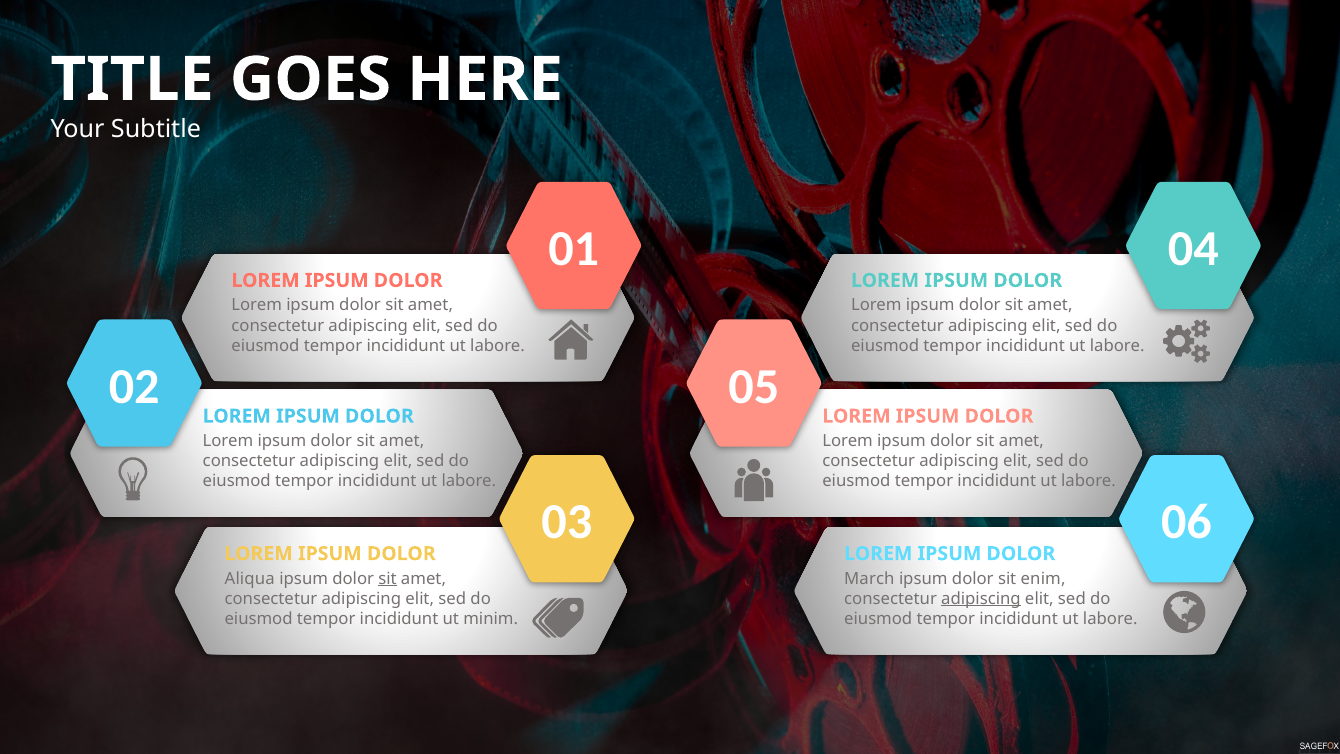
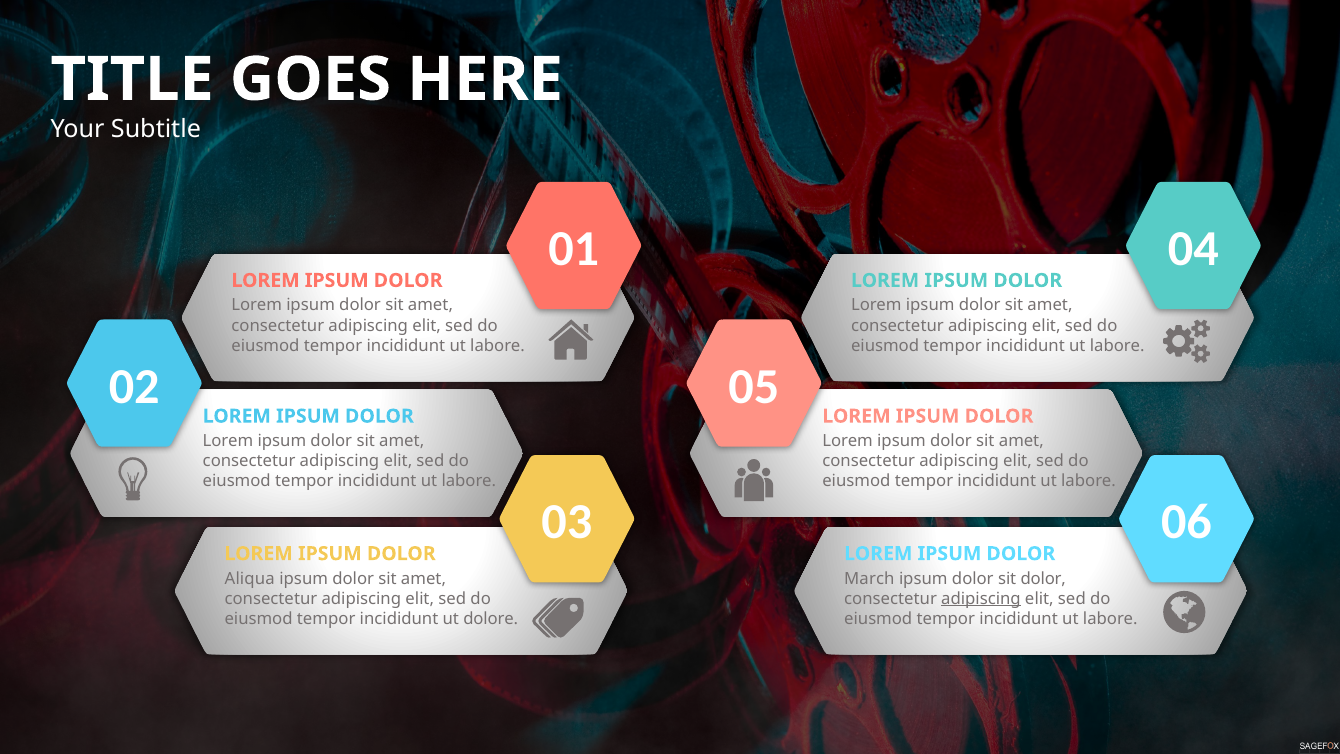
sit at (388, 578) underline: present -> none
sit enim: enim -> dolor
minim: minim -> dolore
